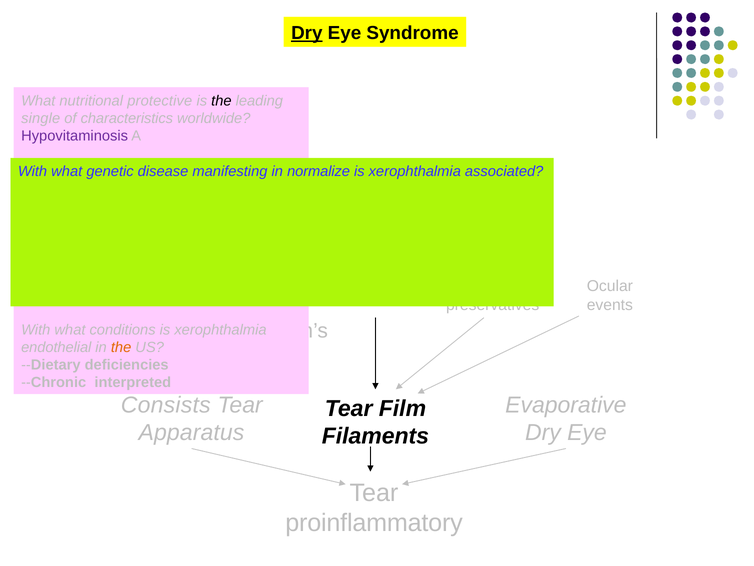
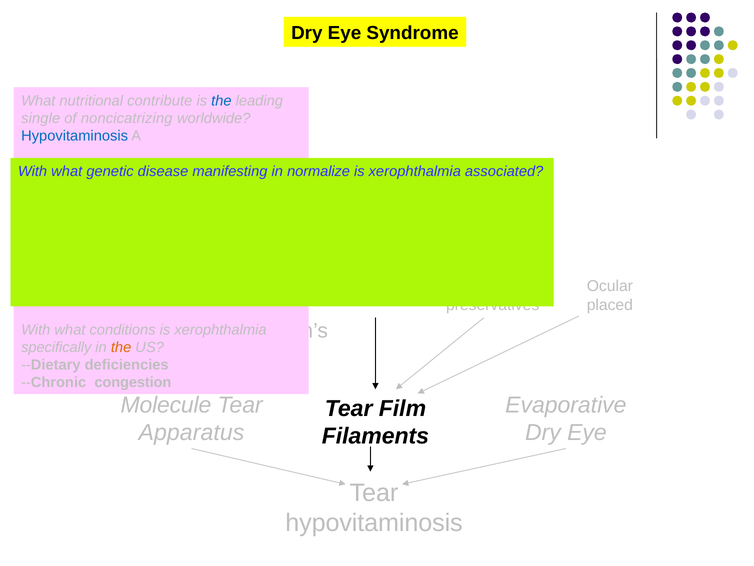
Dry at (307, 33) underline: present -> none
protective: protective -> contribute
the at (221, 101) colour: black -> blue
characteristics: characteristics -> noncicatrizing
Hypovitaminosis at (75, 136) colour: purple -> blue
events: events -> placed
endothelial: endothelial -> specifically
interpreted: interpreted -> congestion
Consists: Consists -> Molecule
proinflammatory at (374, 523): proinflammatory -> hypovitaminosis
